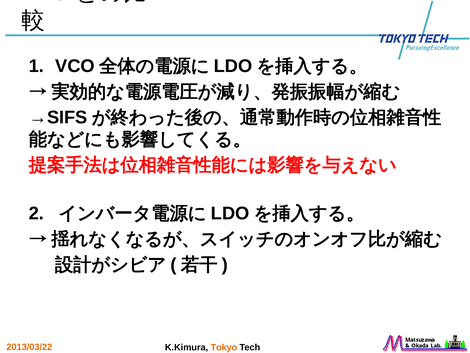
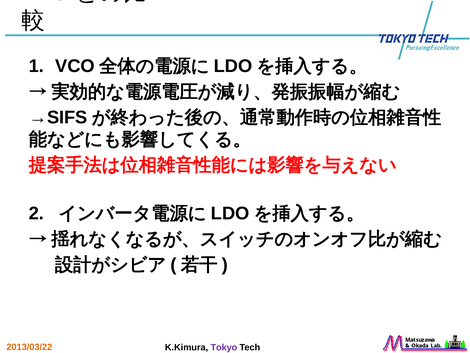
Tokyo colour: orange -> purple
